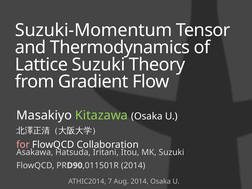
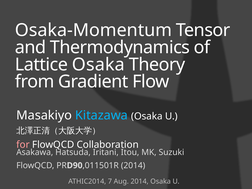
Suzuki-Momentum: Suzuki-Momentum -> Osaka-Momentum
Lattice Suzuki: Suzuki -> Osaka
Kitazawa colour: light green -> light blue
